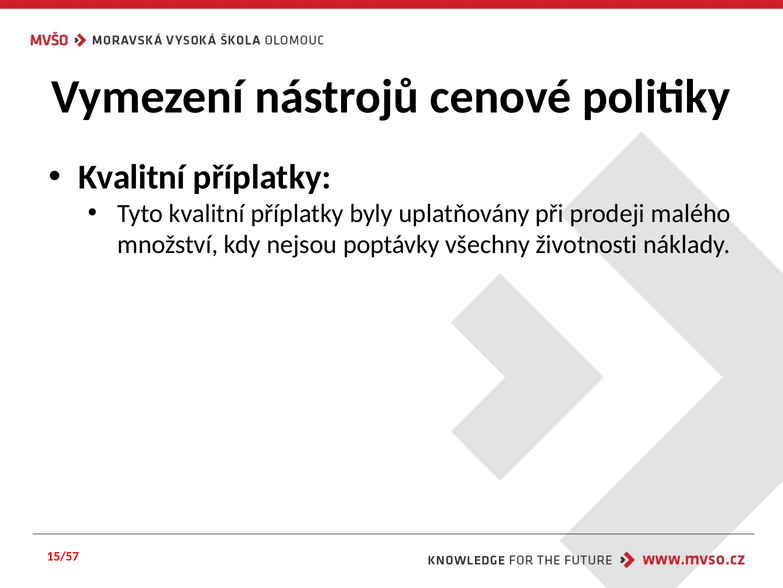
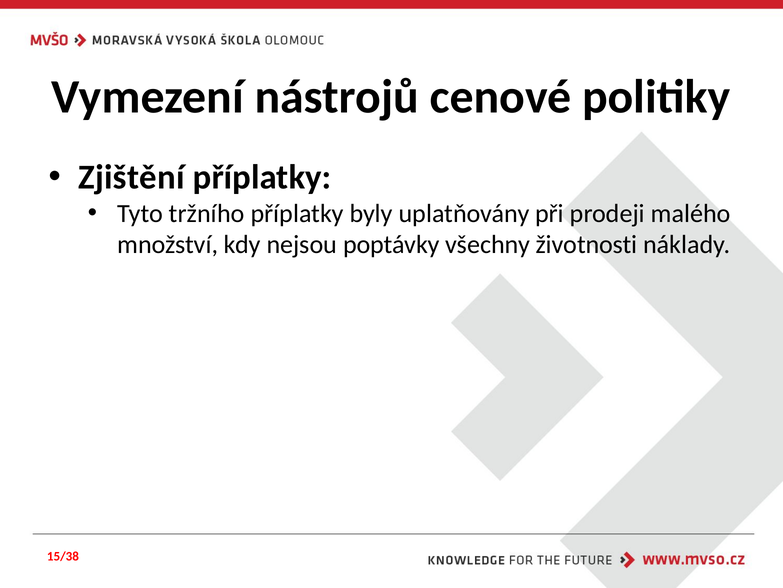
Kvalitní at (132, 177): Kvalitní -> Zjištění
Tyto kvalitní: kvalitní -> tržního
15/57: 15/57 -> 15/38
